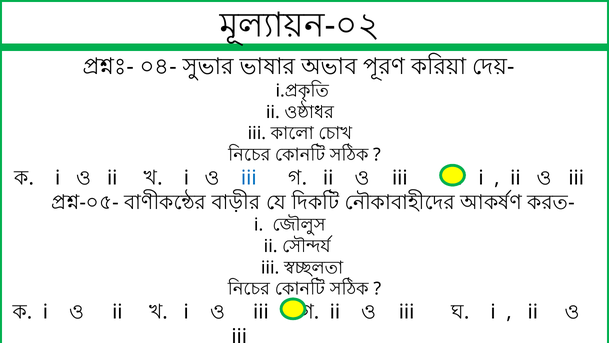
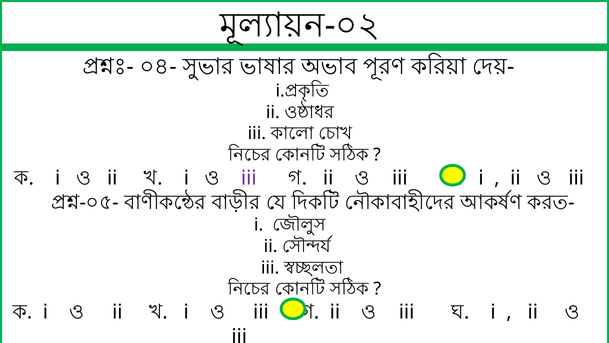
iii at (249, 178) colour: blue -> purple
